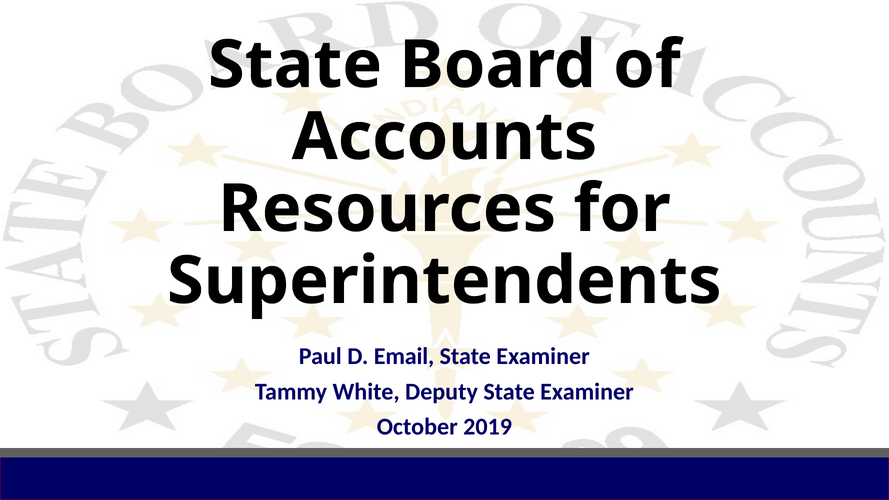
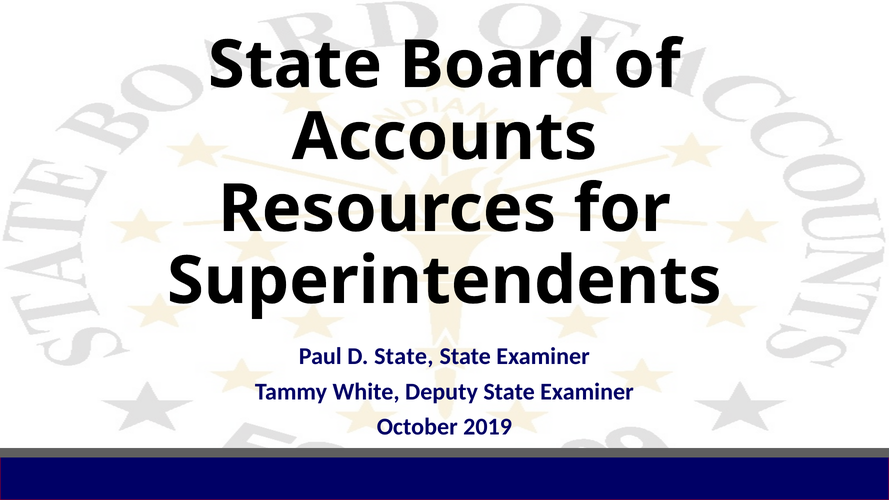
D Email: Email -> State
